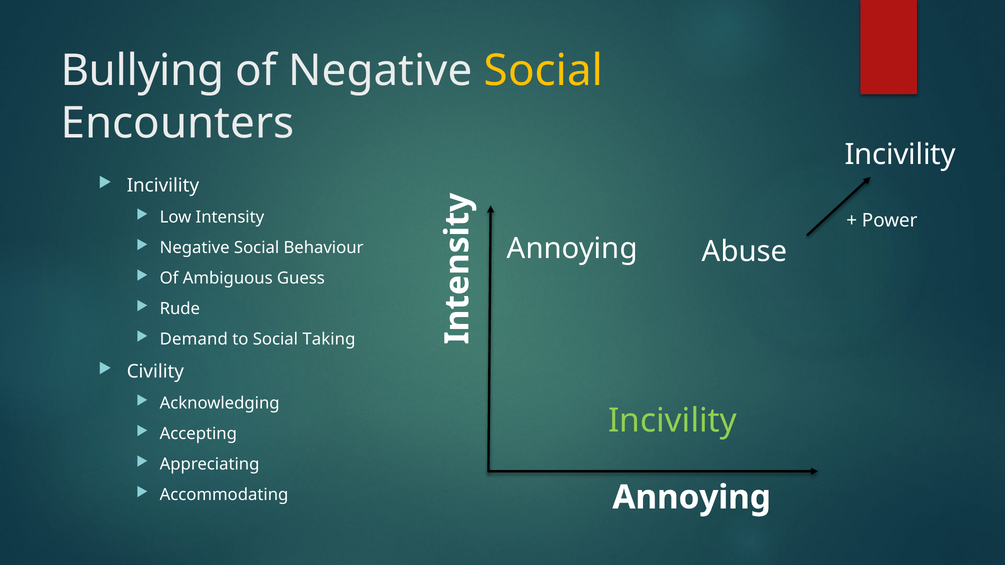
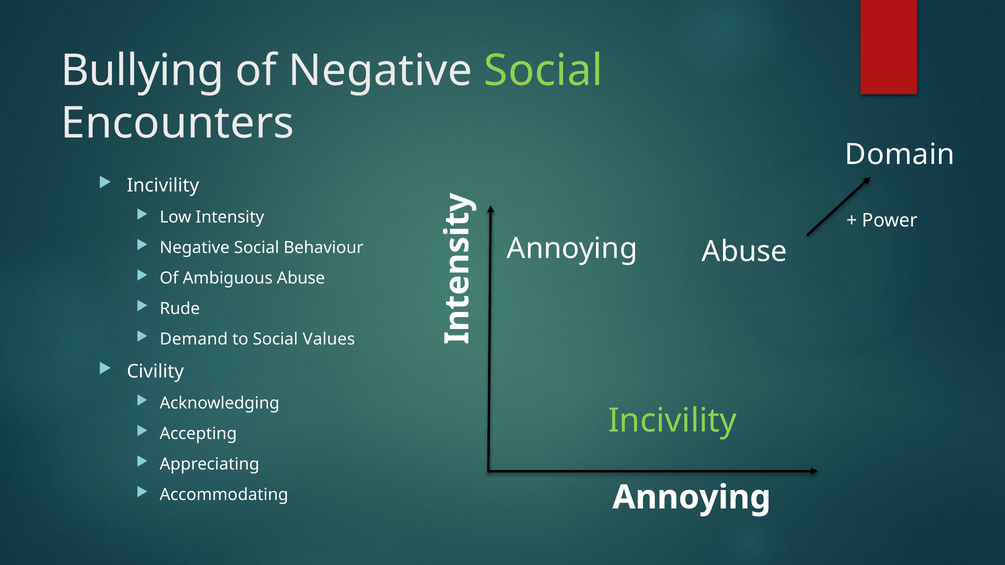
Social at (544, 71) colour: yellow -> light green
Incivility at (900, 155): Incivility -> Domain
Ambiguous Guess: Guess -> Abuse
Taking: Taking -> Values
